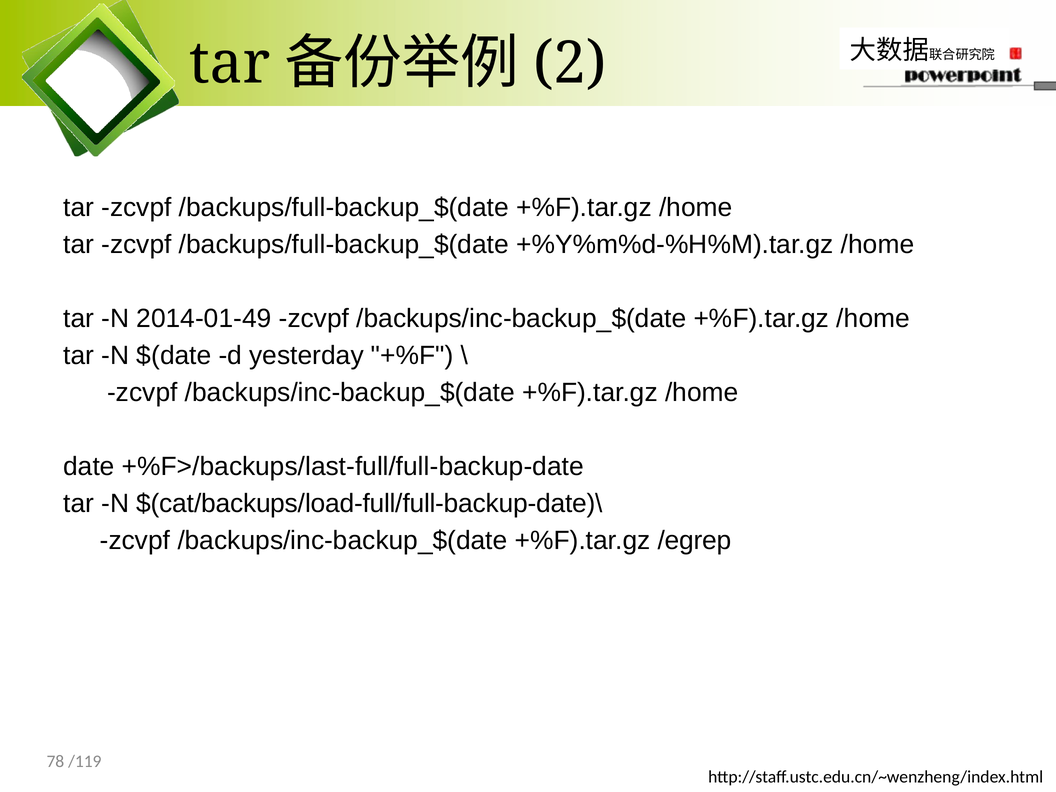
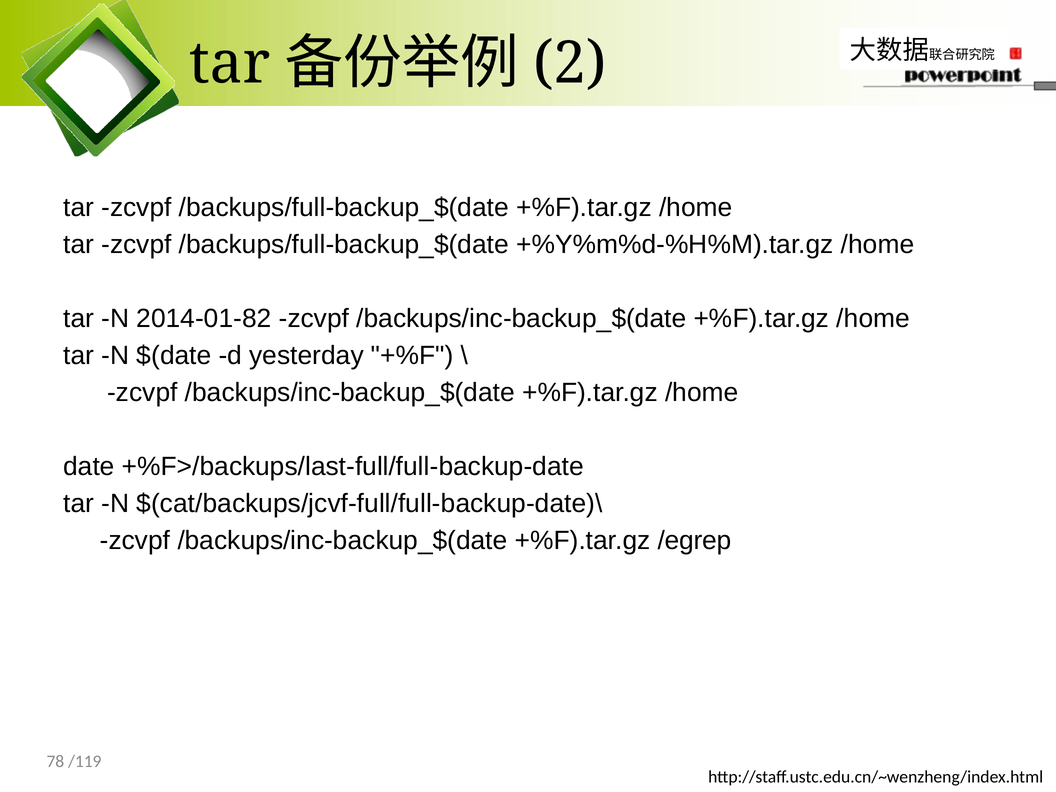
2014-01-49: 2014-01-49 -> 2014-01-82
$(cat/backups/load-full/full-backup-date)\: $(cat/backups/load-full/full-backup-date)\ -> $(cat/backups/jcvf-full/full-backup-date)\
